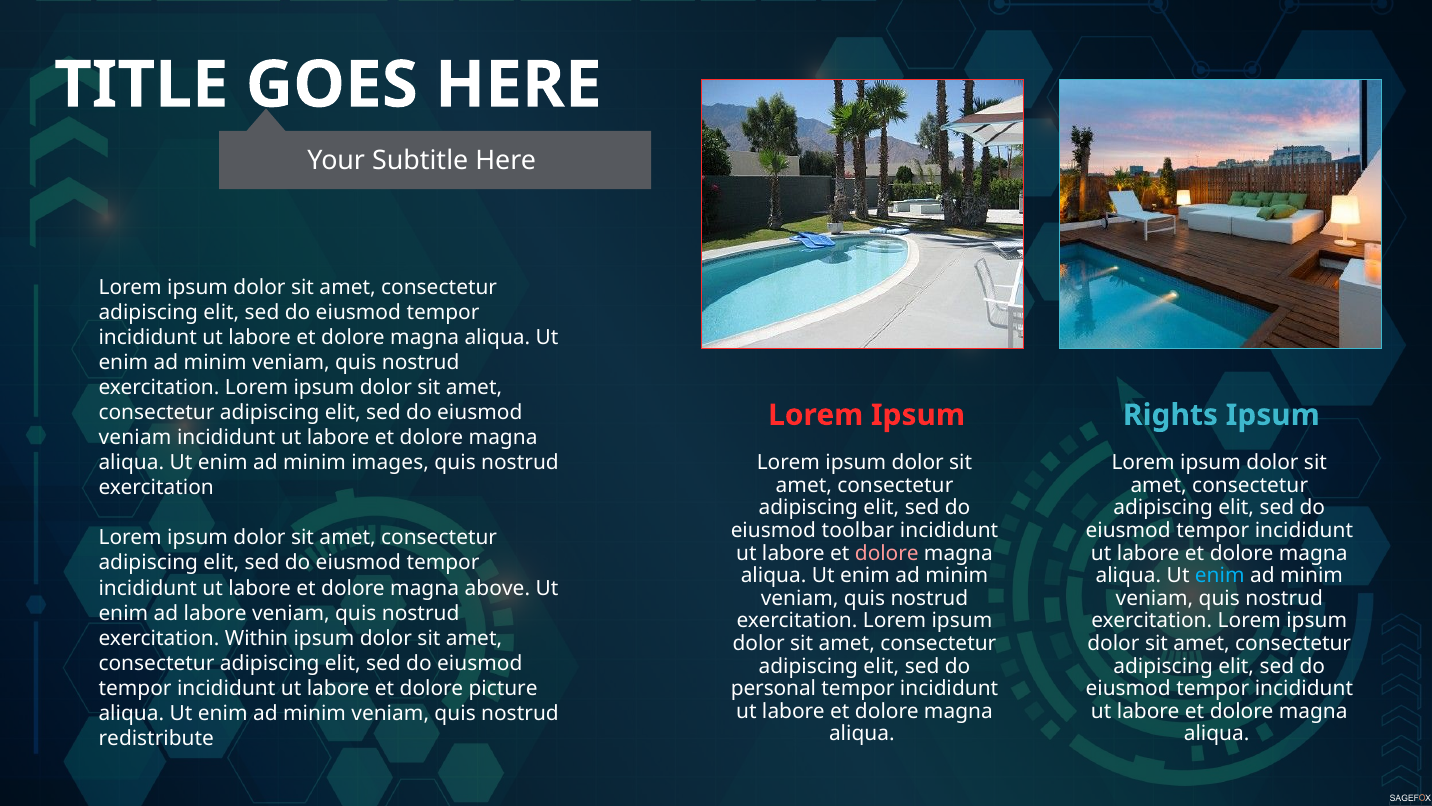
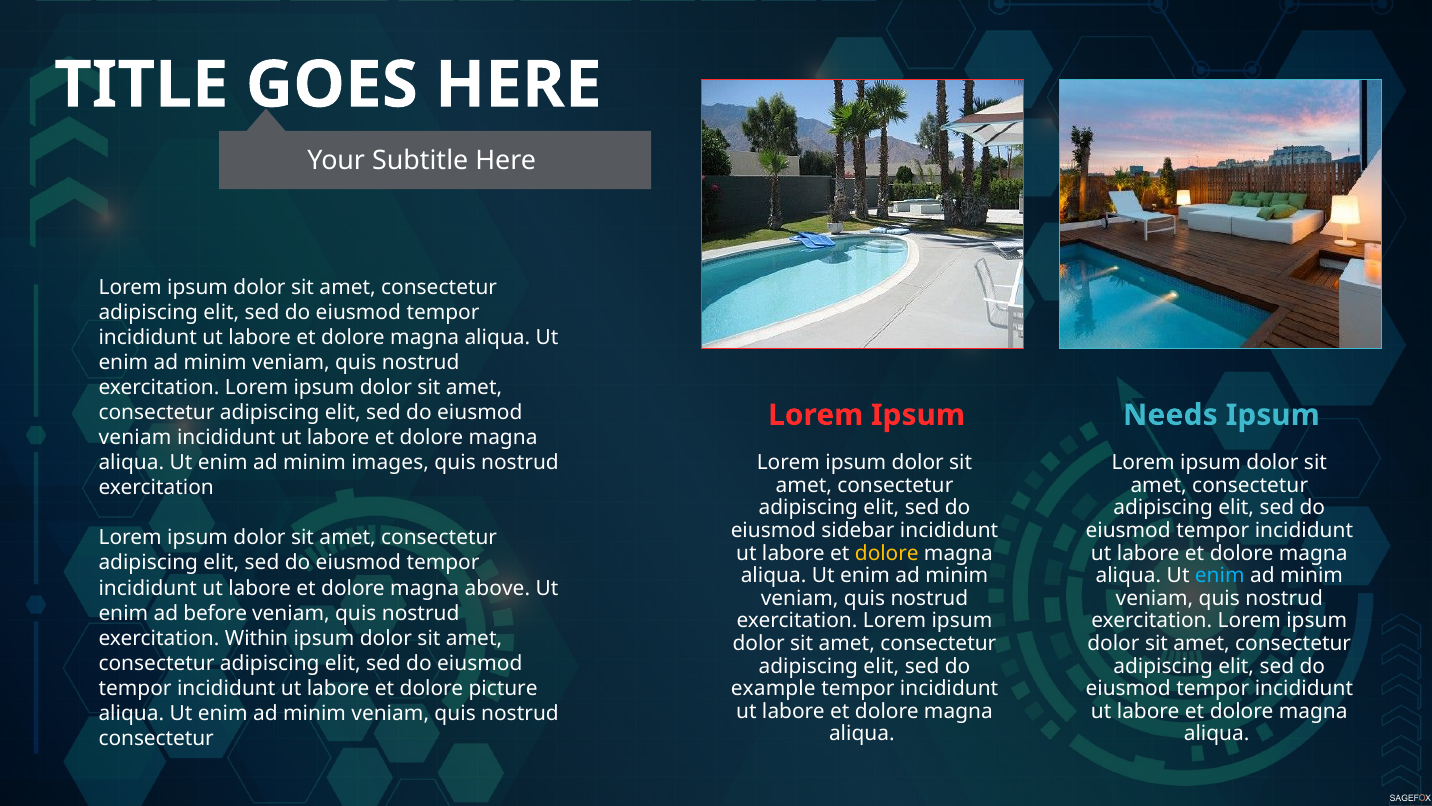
Rights: Rights -> Needs
toolbar: toolbar -> sidebar
dolore at (887, 553) colour: pink -> yellow
ad labore: labore -> before
personal: personal -> example
redistribute at (156, 738): redistribute -> consectetur
